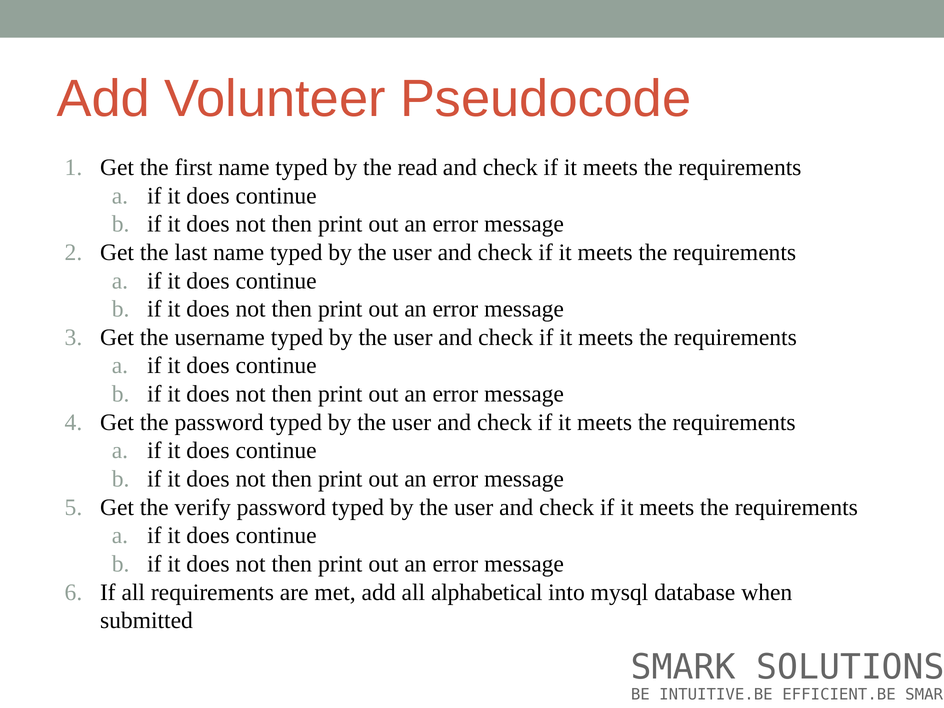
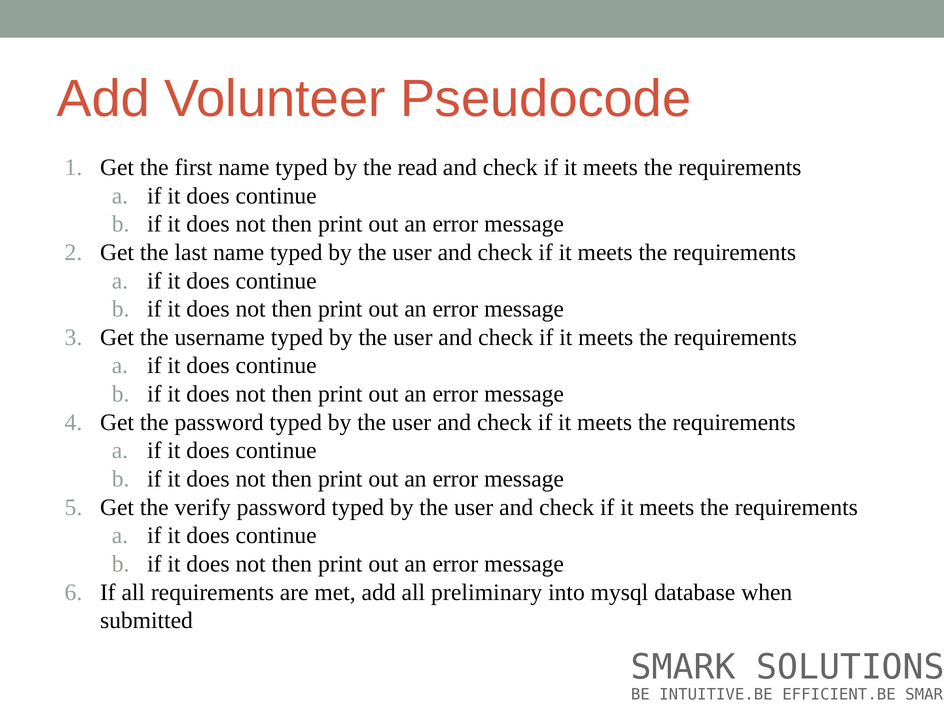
alphabetical: alphabetical -> preliminary
